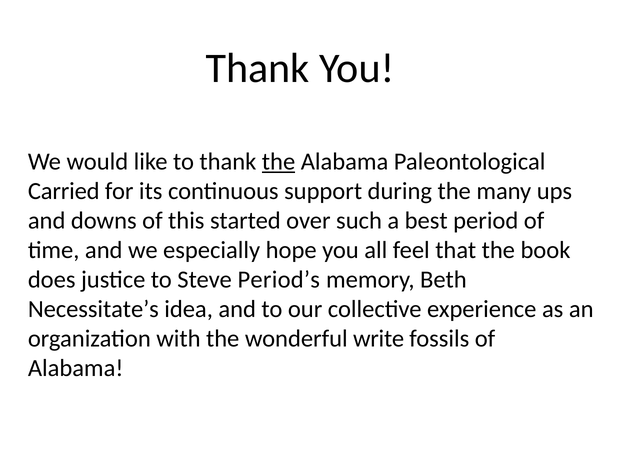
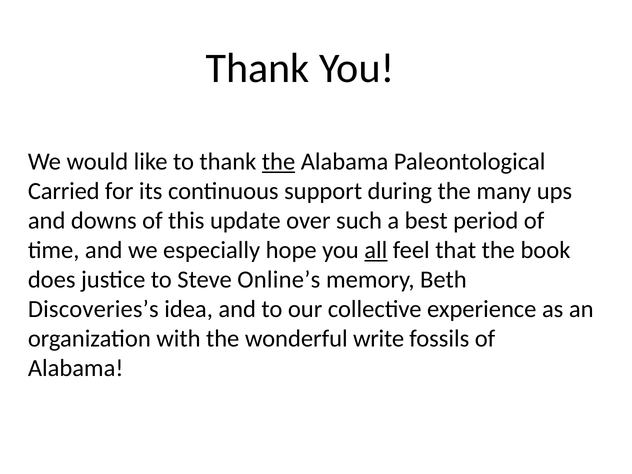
started: started -> update
all underline: none -> present
Period’s: Period’s -> Online’s
Necessitate’s: Necessitate’s -> Discoveries’s
